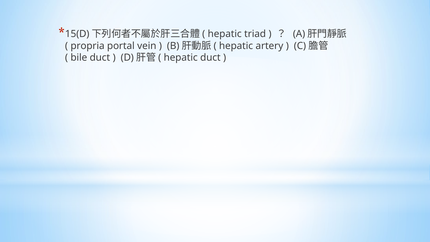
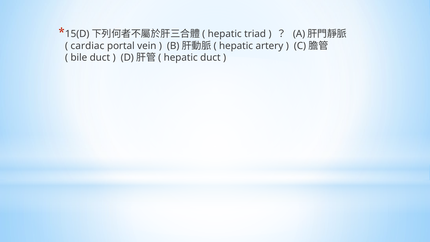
propria: propria -> cardiac
